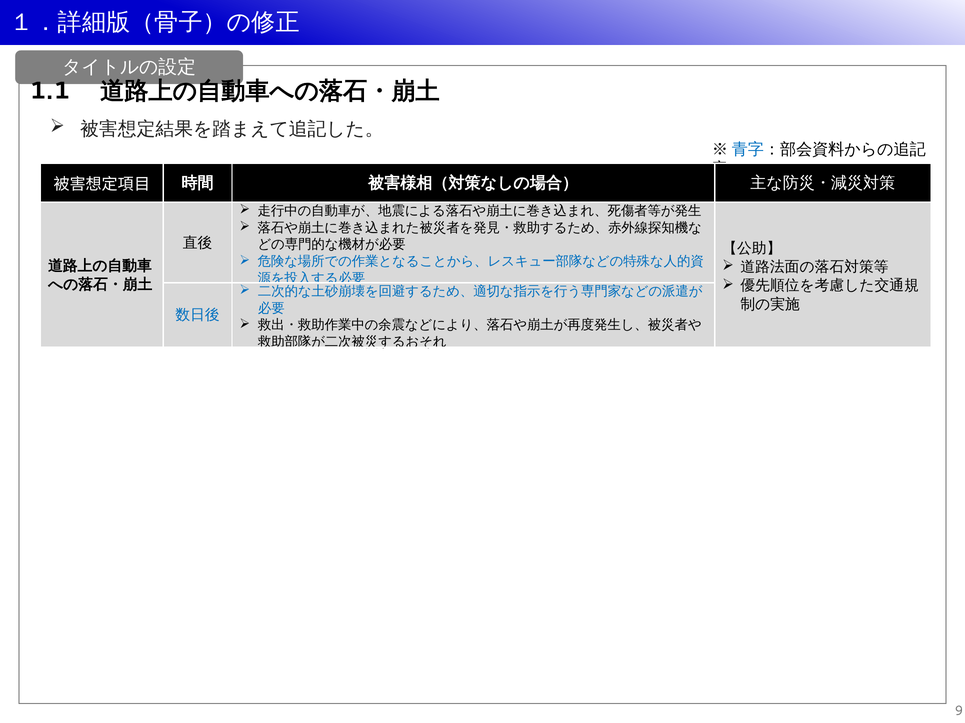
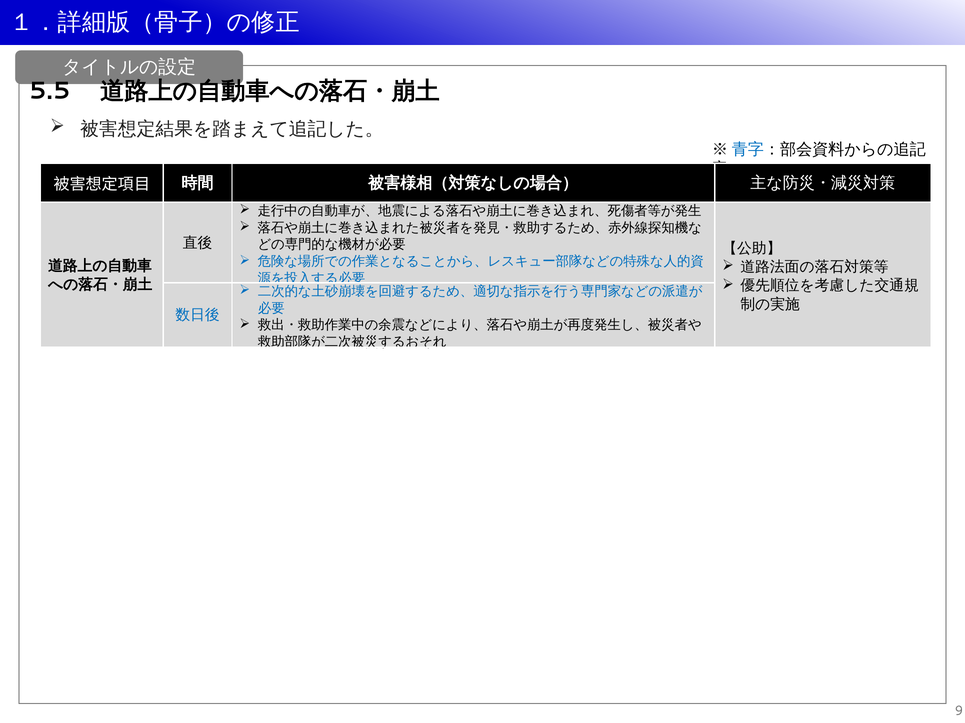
1.1: 1.1 -> 5.5
